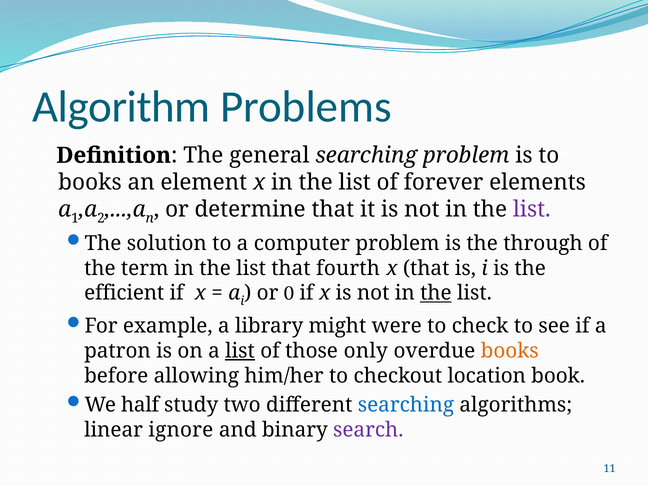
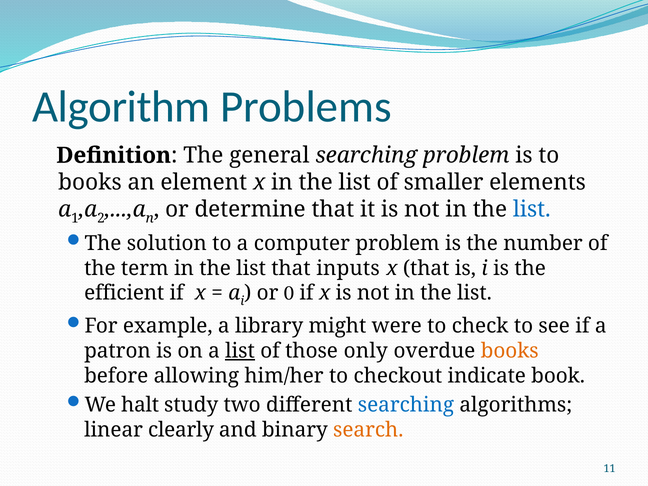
forever: forever -> smaller
list at (532, 209) colour: purple -> blue
through: through -> number
fourth: fourth -> inputs
the at (436, 293) underline: present -> none
location: location -> indicate
half: half -> halt
ignore: ignore -> clearly
search colour: purple -> orange
